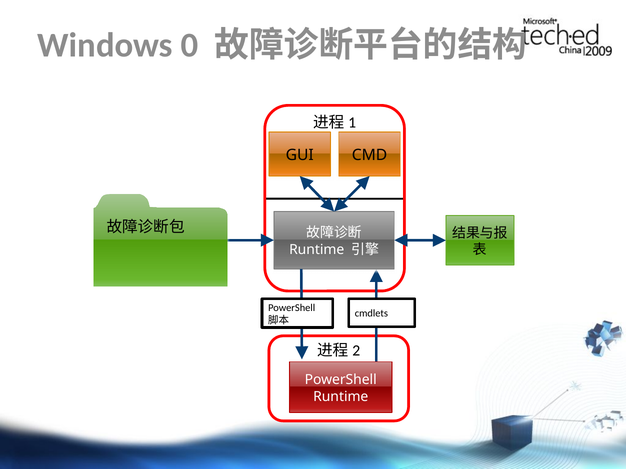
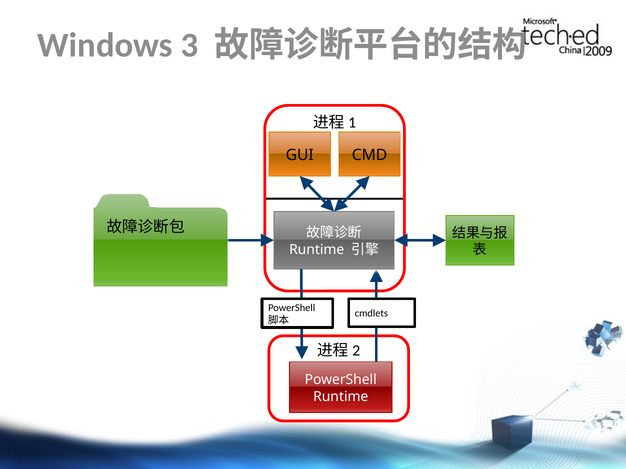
0: 0 -> 3
